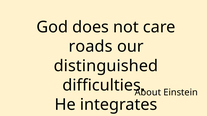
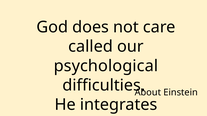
roads: roads -> called
distinguished: distinguished -> psychological
